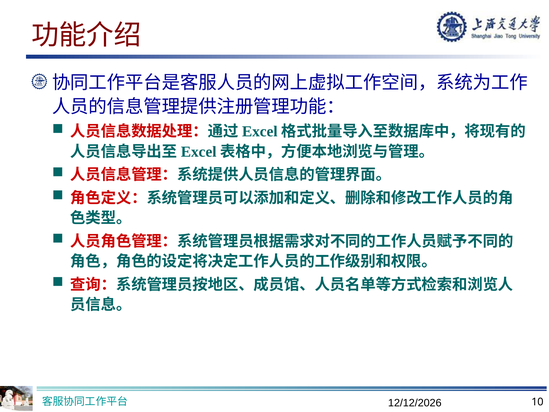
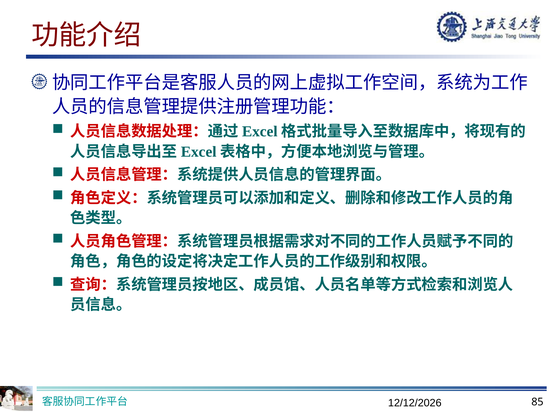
10: 10 -> 85
